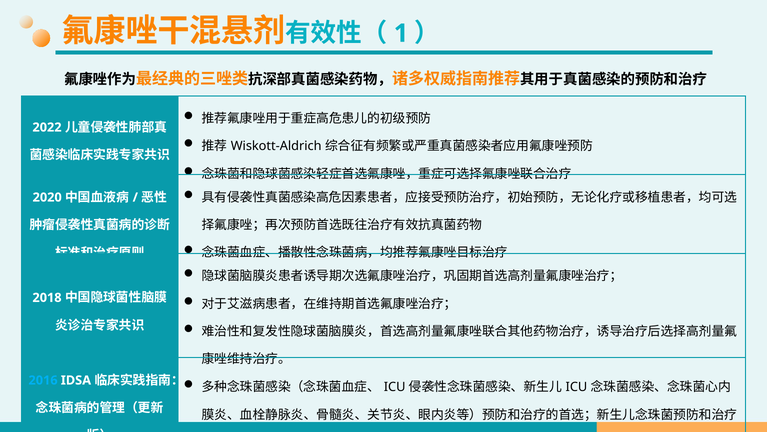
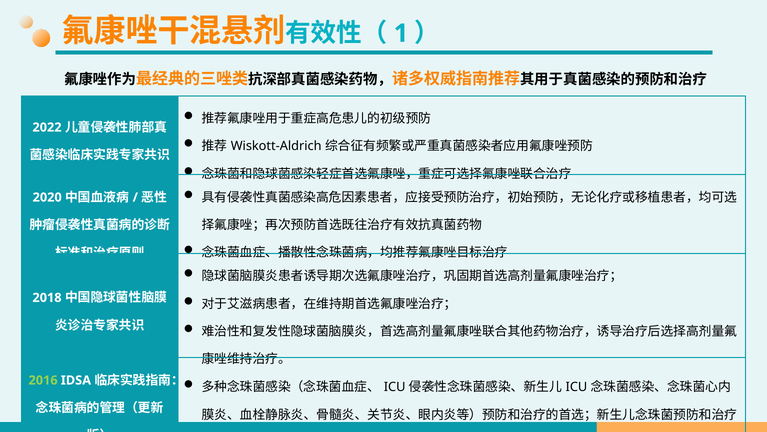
2016 colour: light blue -> light green
